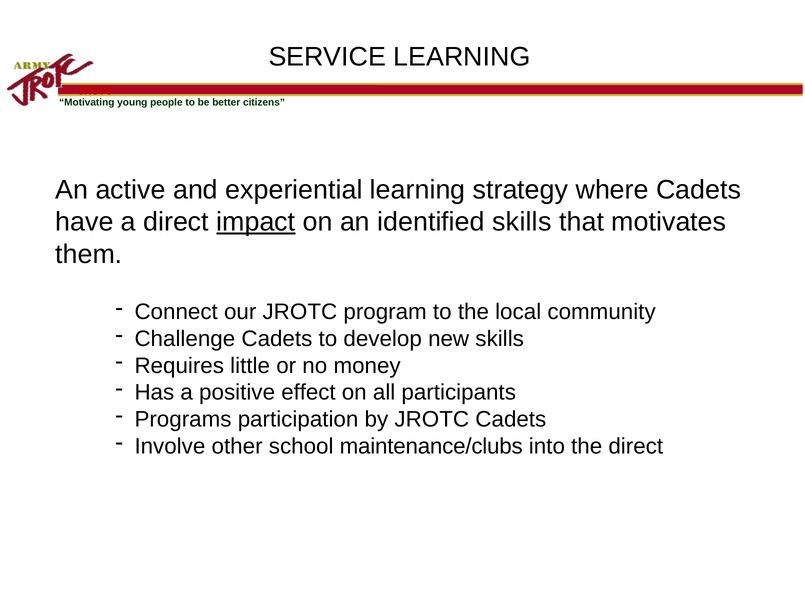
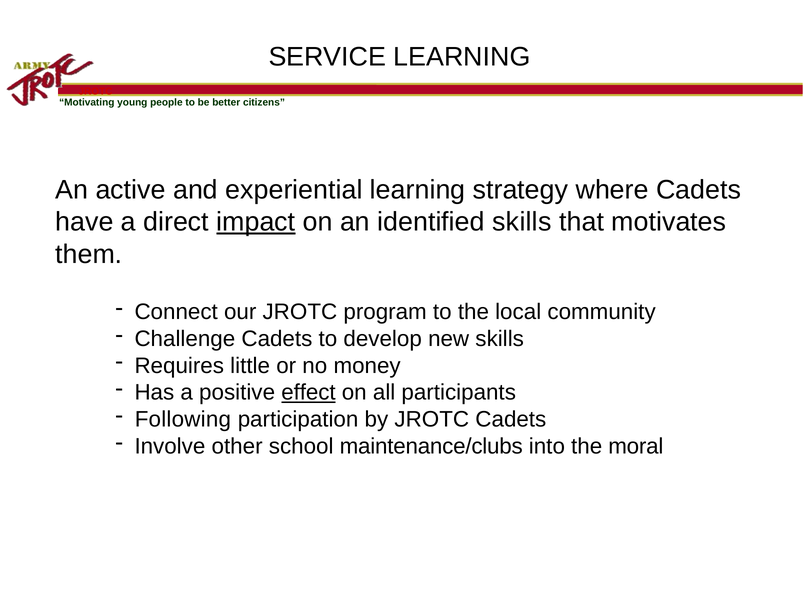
effect underline: none -> present
Programs: Programs -> Following
the direct: direct -> moral
